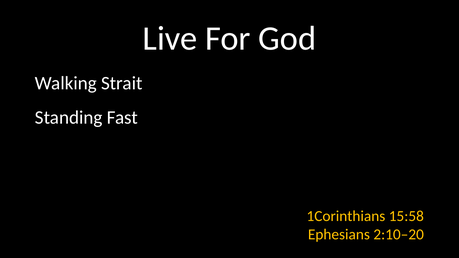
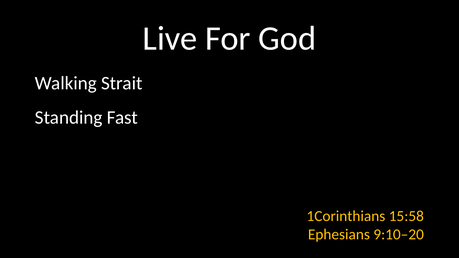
2:10–20: 2:10–20 -> 9:10–20
